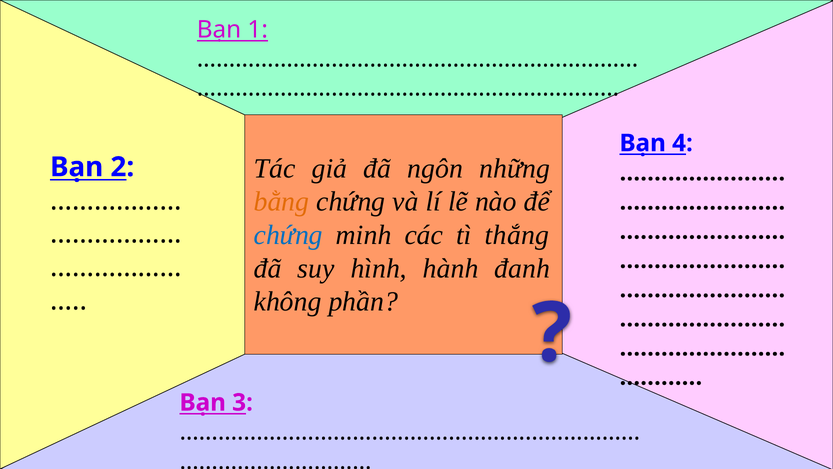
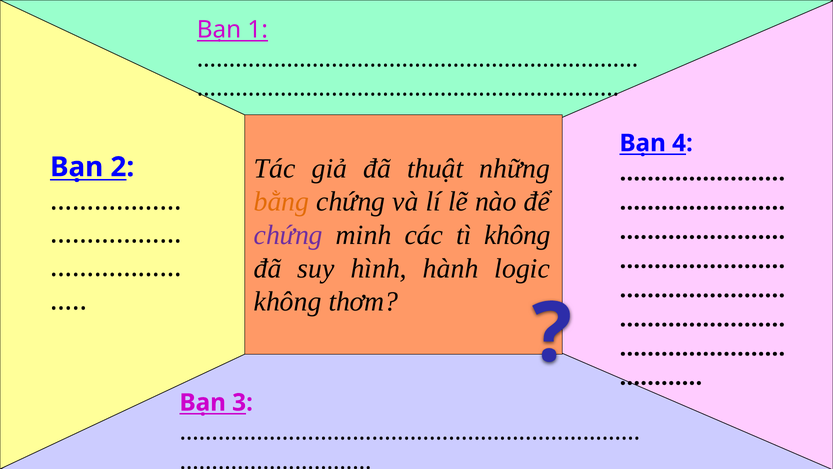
ngôn: ngôn -> thuật
chứng at (288, 235) colour: blue -> purple
tì thắng: thắng -> không
đanh: đanh -> logic
phần: phần -> thơm
